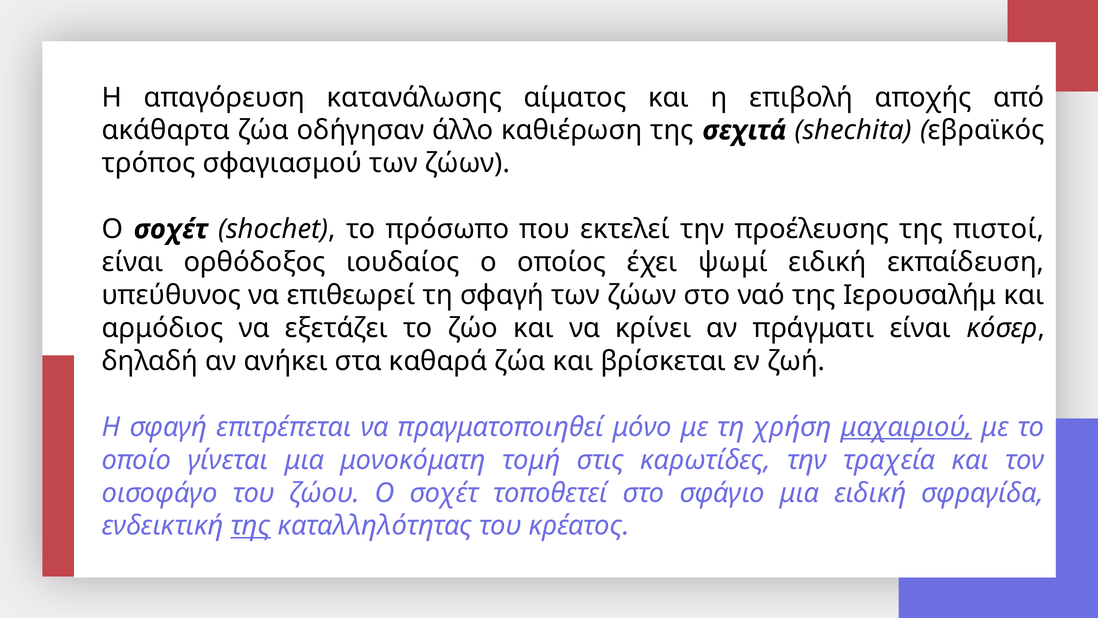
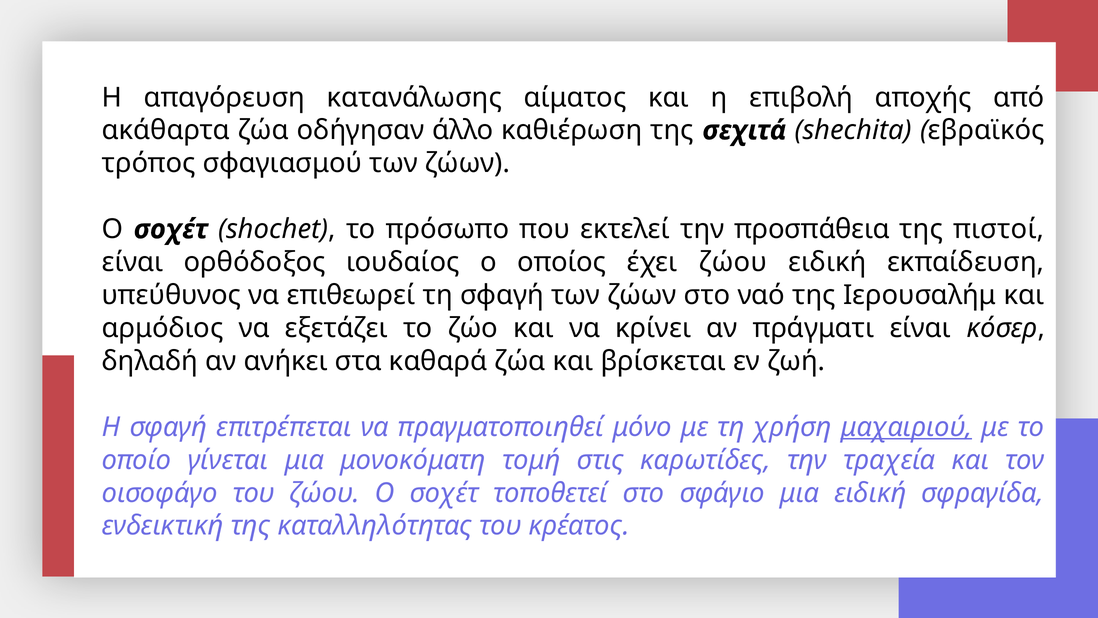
προέλευσης: προέλευσης -> προσπάθεια
έχει ψωμί: ψωμί -> ζώου
της at (251, 526) underline: present -> none
